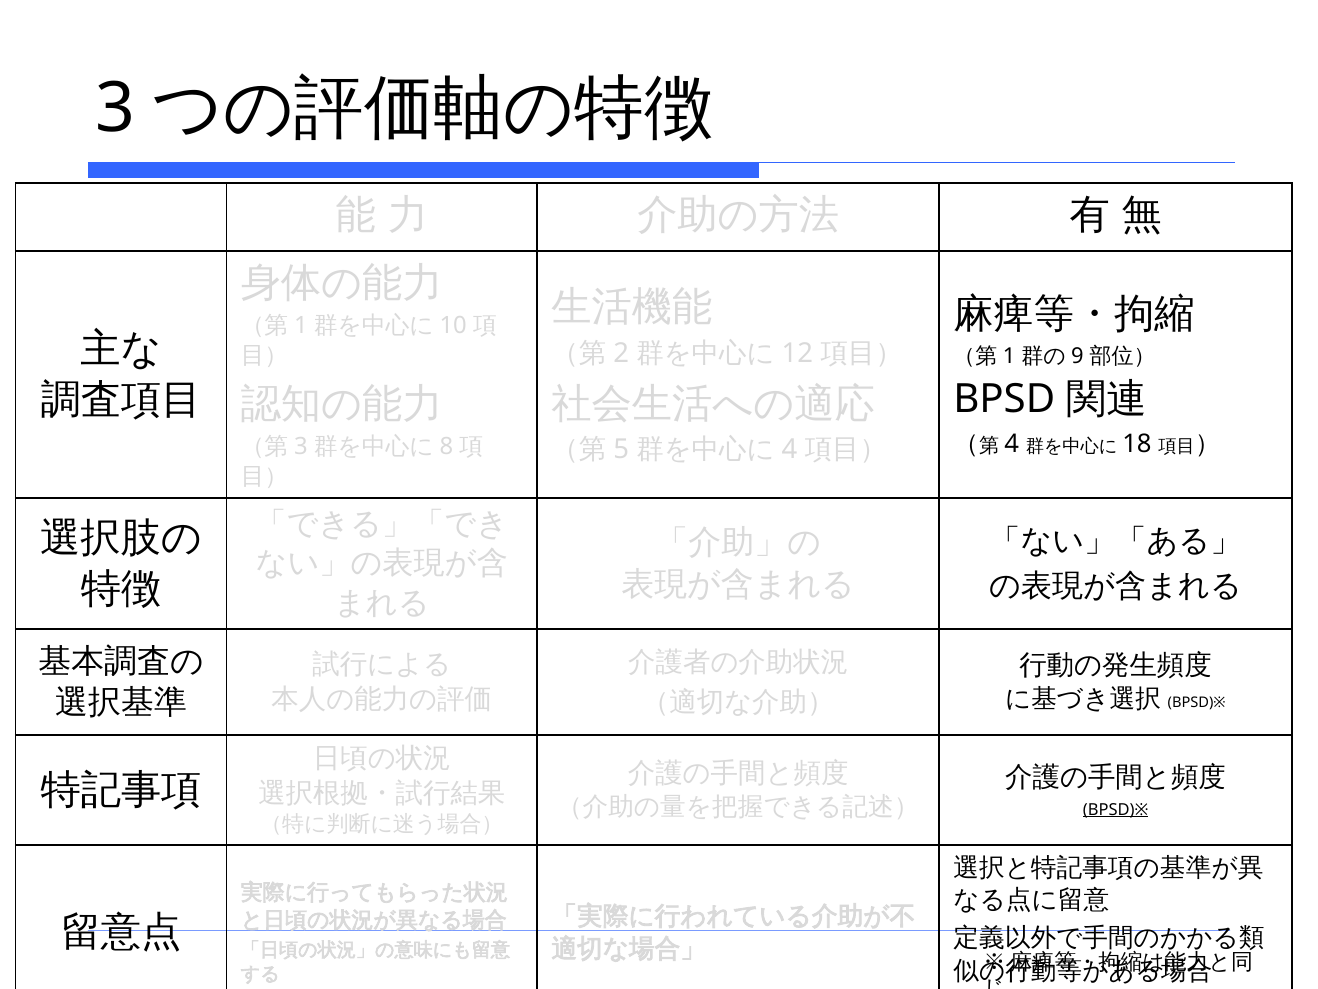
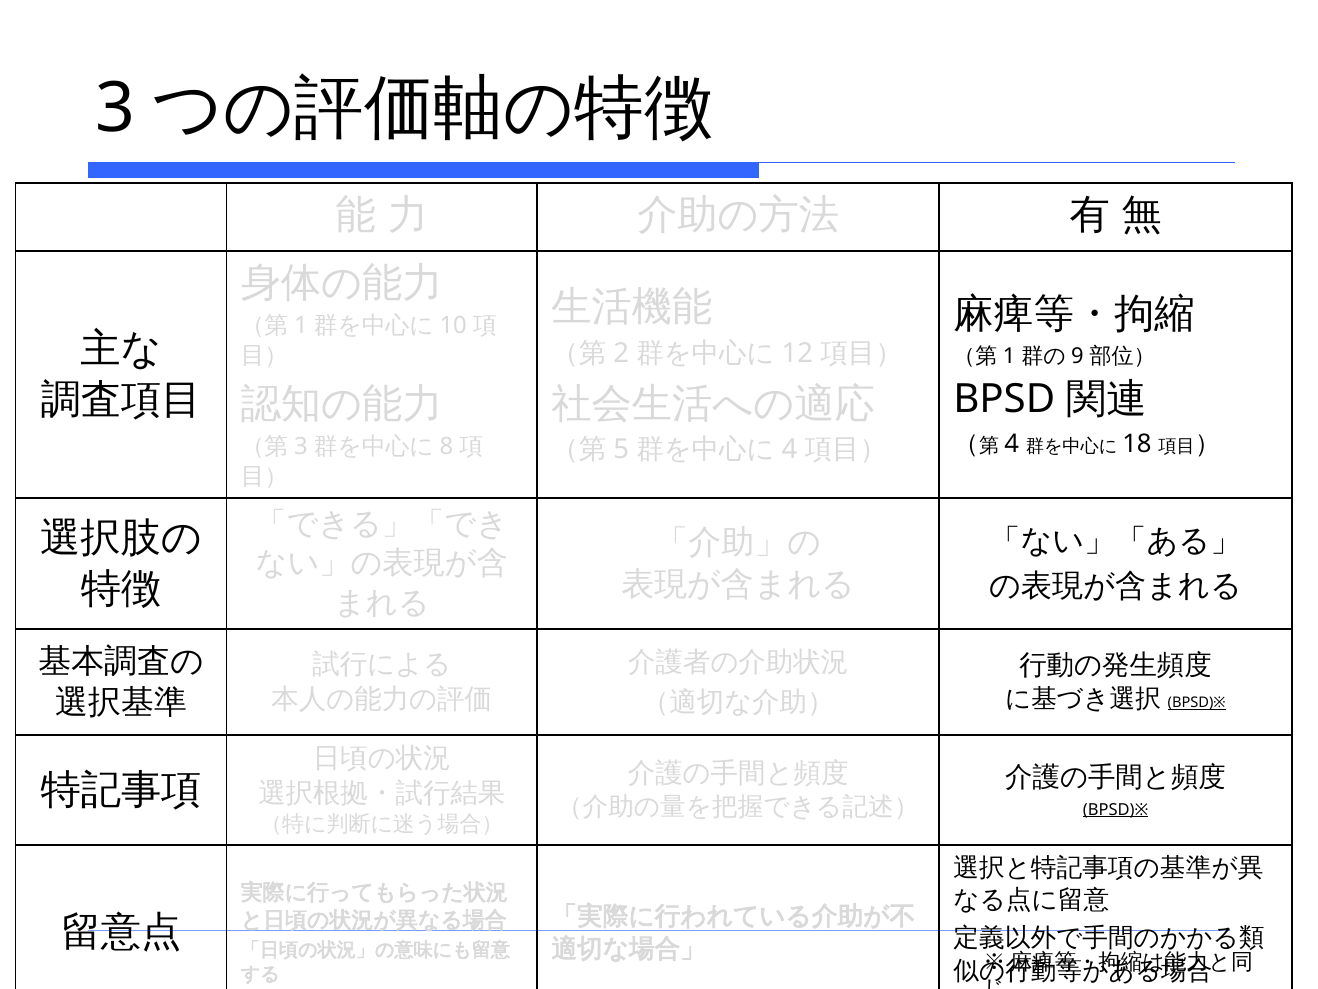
BPSD)※ at (1197, 703) underline: none -> present
